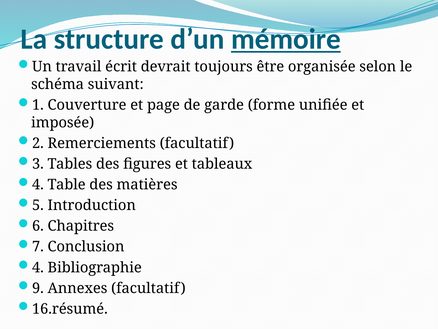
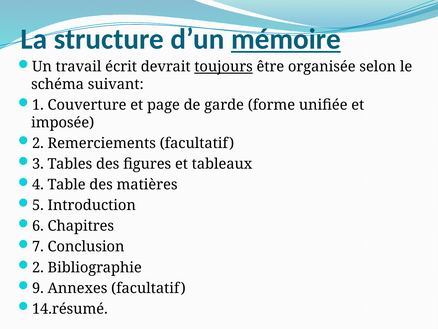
toujours underline: none -> present
4 at (38, 267): 4 -> 2
16.résumé: 16.résumé -> 14.résumé
